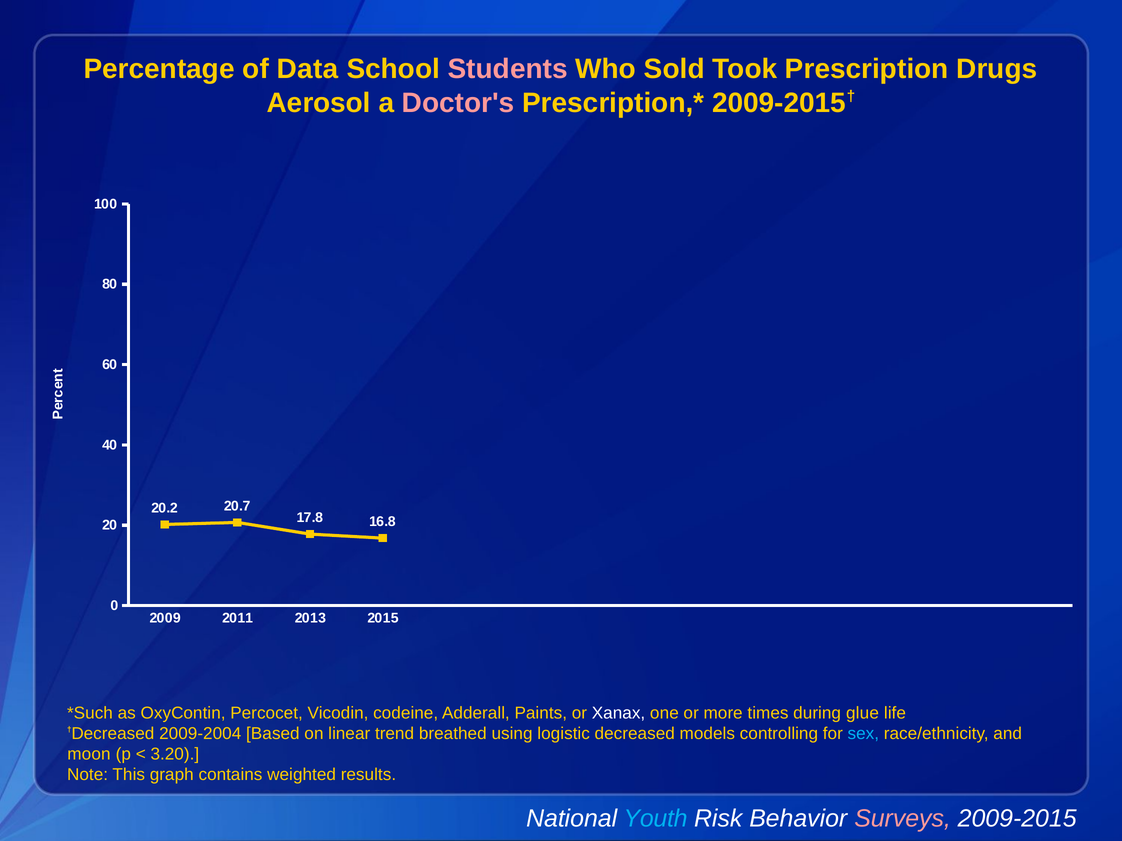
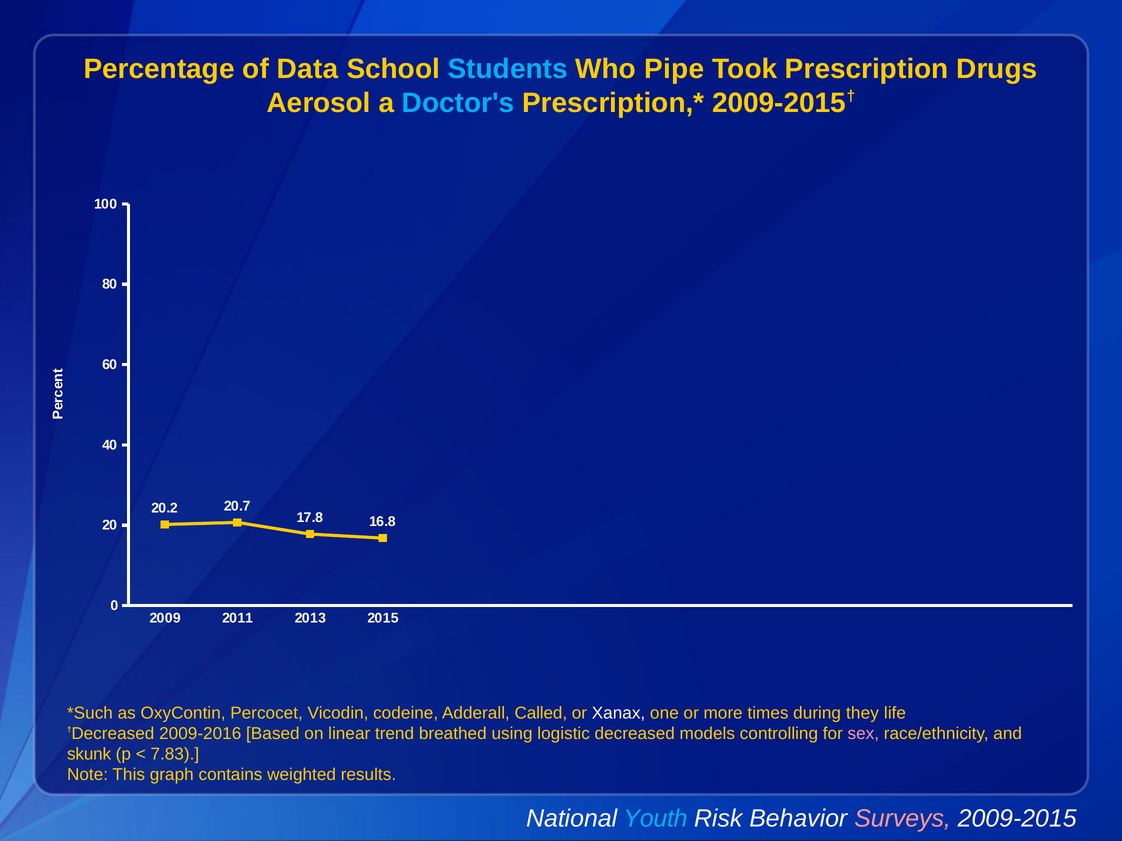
Students colour: pink -> light blue
Sold: Sold -> Pipe
Doctor's colour: pink -> light blue
Paints: Paints -> Called
glue: glue -> they
2009-2004: 2009-2004 -> 2009-2016
sex colour: light blue -> pink
moon: moon -> skunk
3.20: 3.20 -> 7.83
